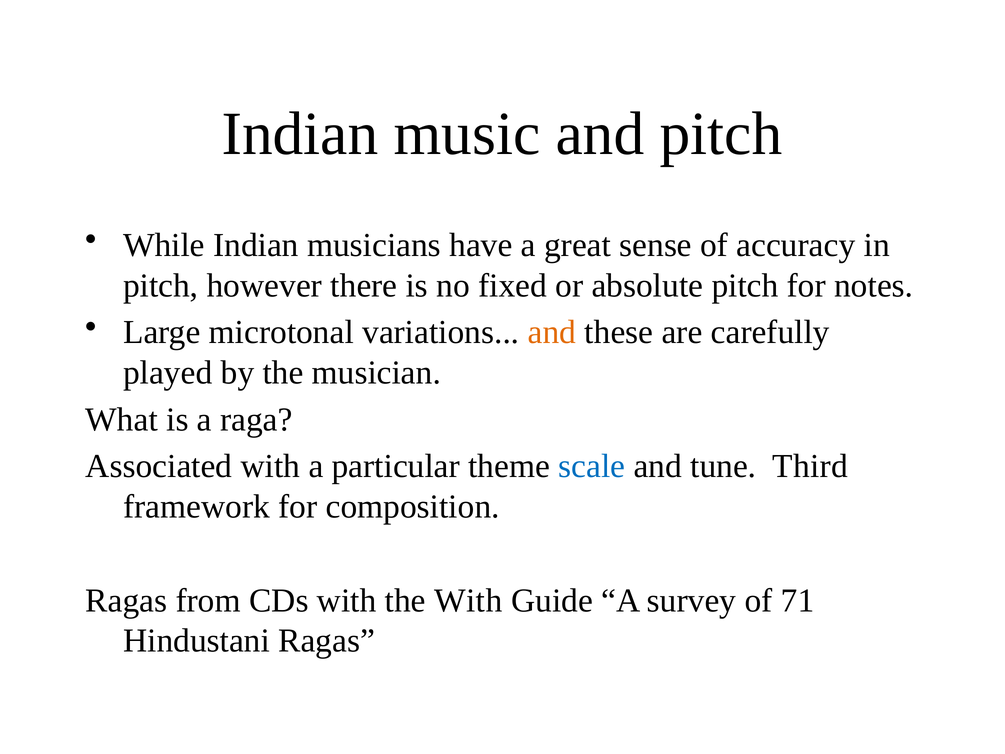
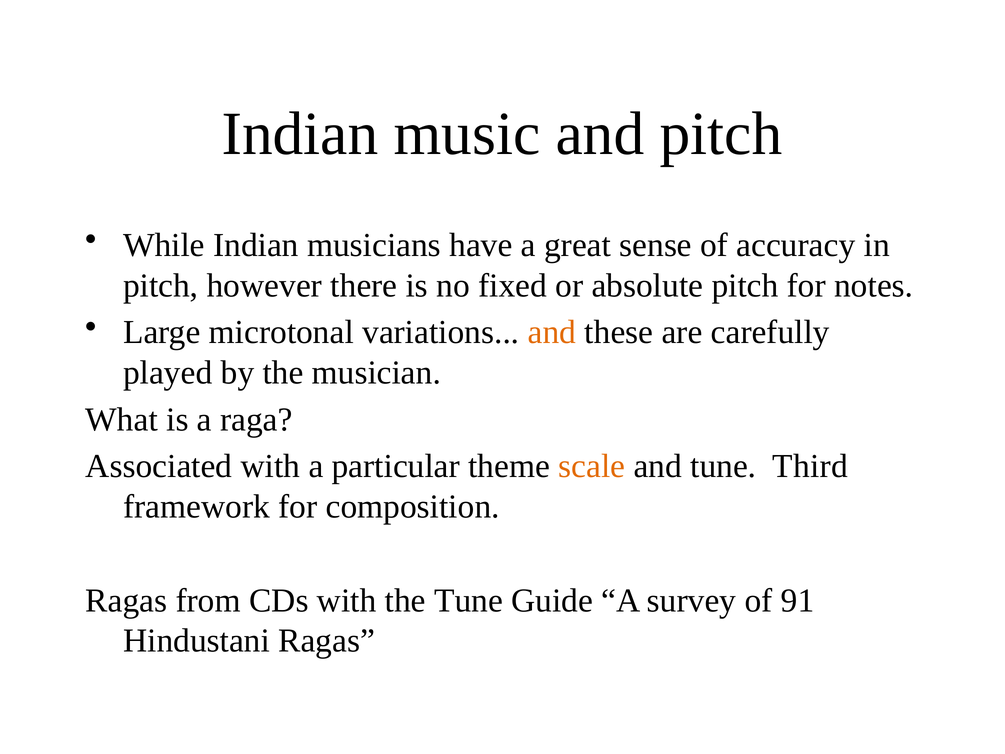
scale colour: blue -> orange
the With: With -> Tune
71: 71 -> 91
